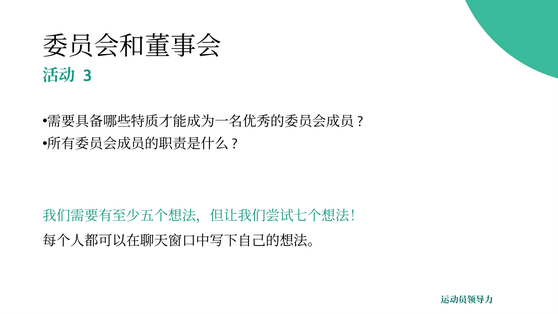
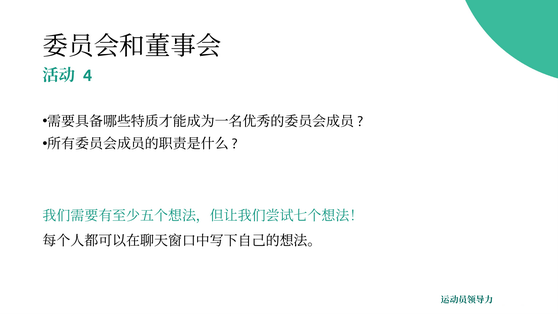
3: 3 -> 4
